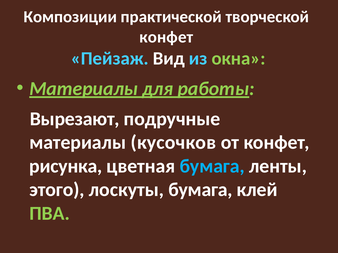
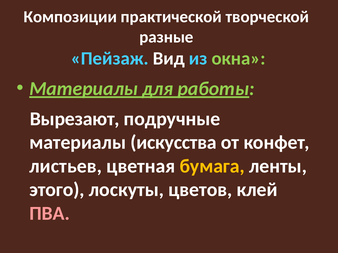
конфет at (166, 37): конфет -> разные
кусочков: кусочков -> искусства
рисунка: рисунка -> листьев
бумага at (212, 166) colour: light blue -> yellow
лоскуты бумага: бумага -> цветов
ПВА colour: light green -> pink
